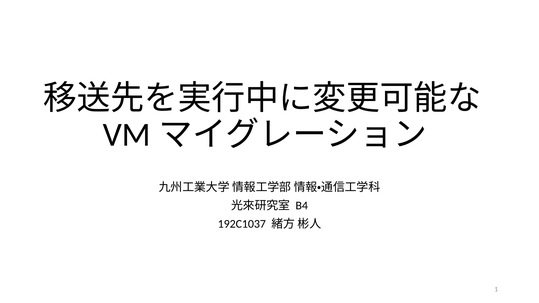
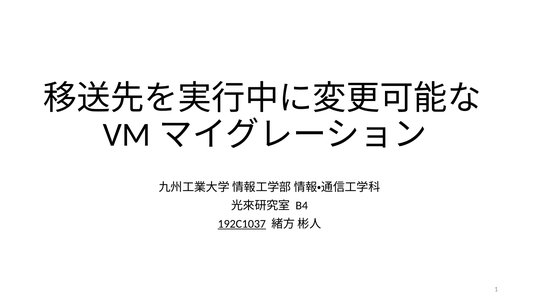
192C1037 underline: none -> present
